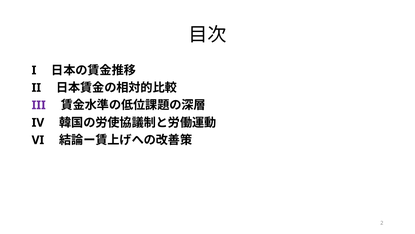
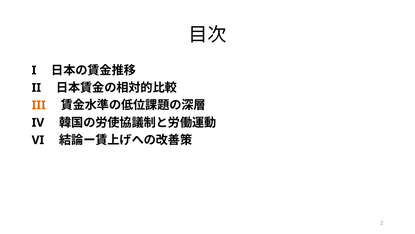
III colour: purple -> orange
